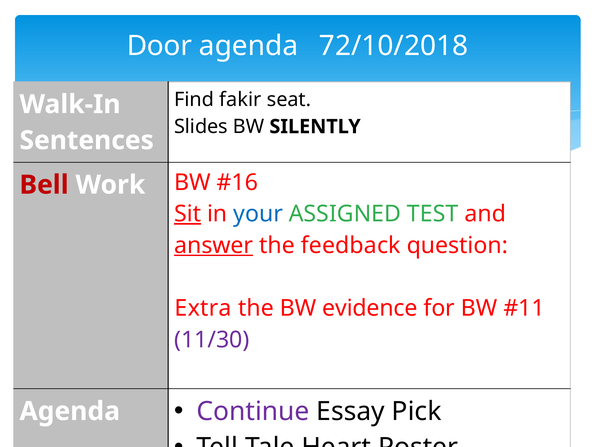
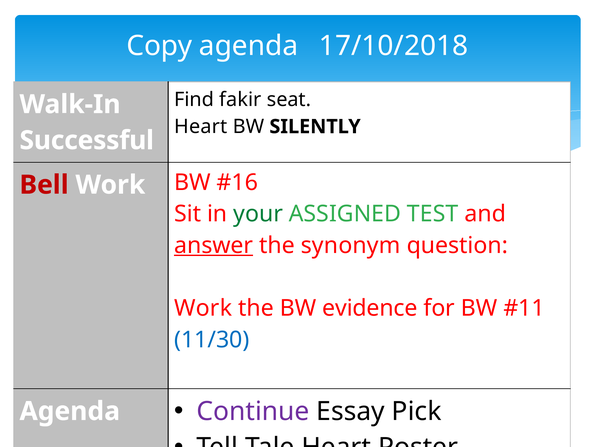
Door: Door -> Copy
72/10/2018: 72/10/2018 -> 17/10/2018
Slides at (201, 126): Slides -> Heart
Sentences: Sentences -> Successful
Sit underline: present -> none
your colour: blue -> green
feedback: feedback -> synonym
Extra at (203, 308): Extra -> Work
11/30 colour: purple -> blue
